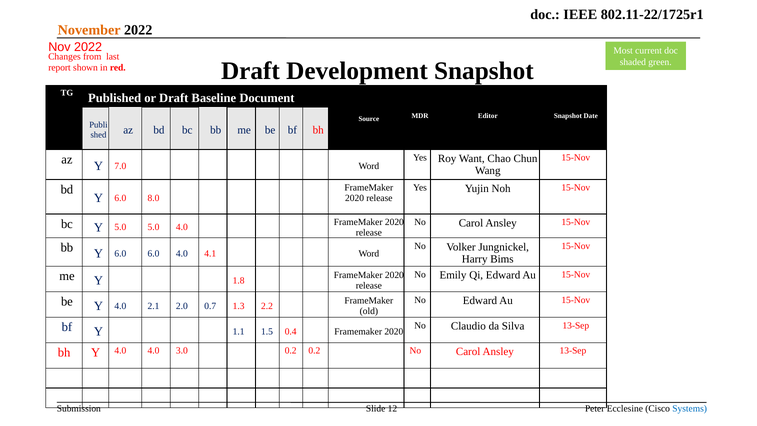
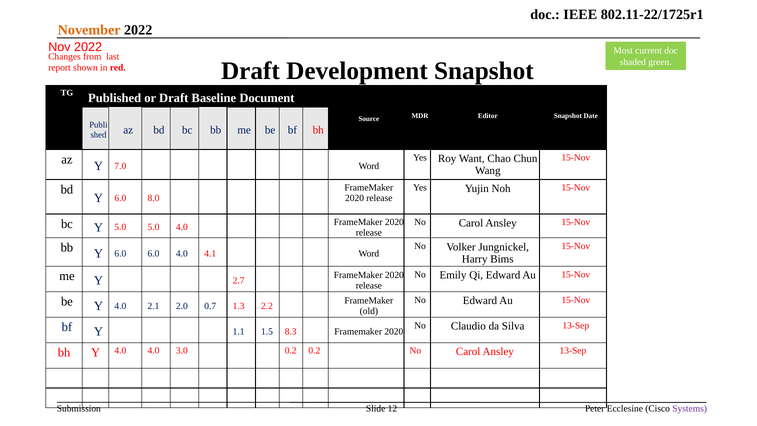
1.8: 1.8 -> 2.7
0.4: 0.4 -> 8.3
Systems colour: blue -> purple
